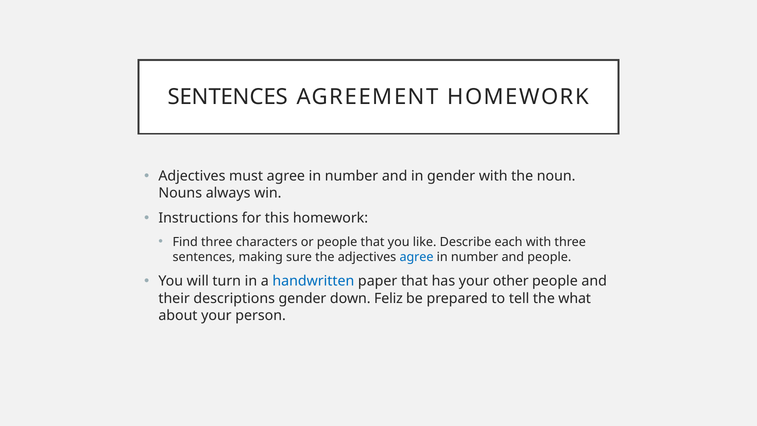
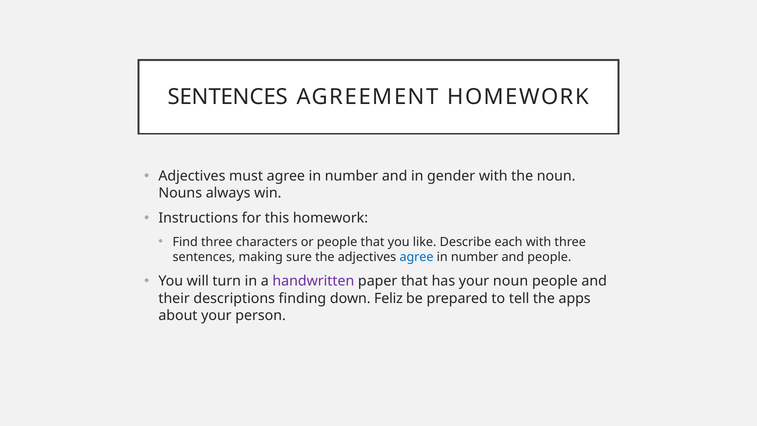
handwritten colour: blue -> purple
your other: other -> noun
descriptions gender: gender -> finding
what: what -> apps
